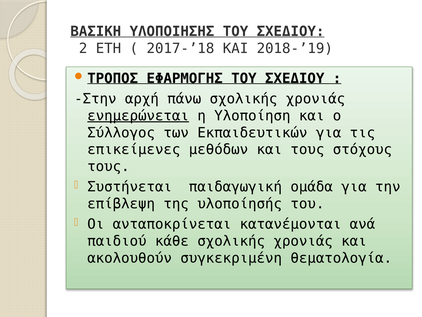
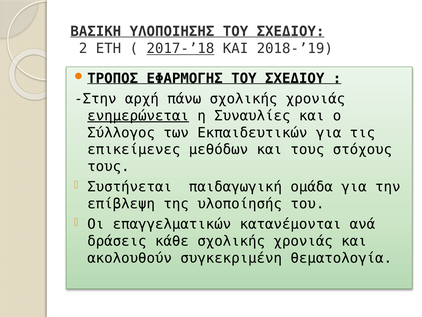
2017-’18 underline: none -> present
Υλοποίηση: Υλοποίηση -> Συναυλίες
ανταποκρίνεται: ανταποκρίνεται -> επαγγελματικών
παιδιού: παιδιού -> δράσεις
